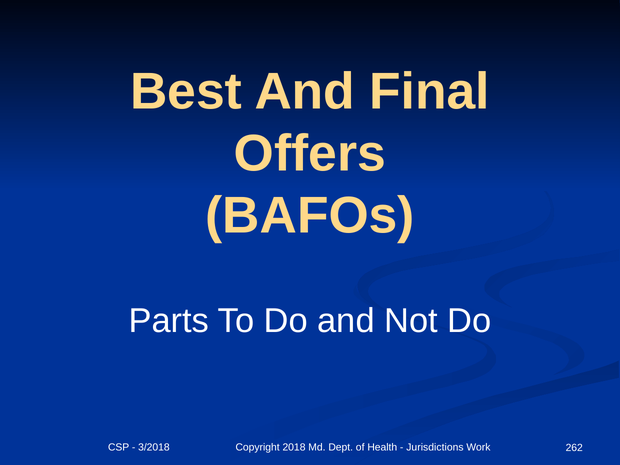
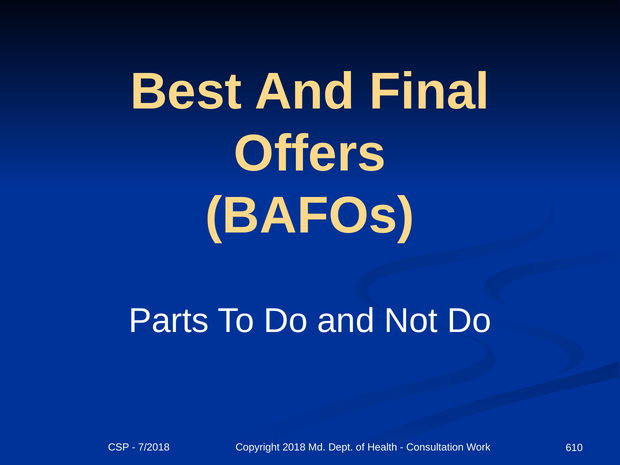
3/2018: 3/2018 -> 7/2018
Jurisdictions: Jurisdictions -> Consultation
262: 262 -> 610
